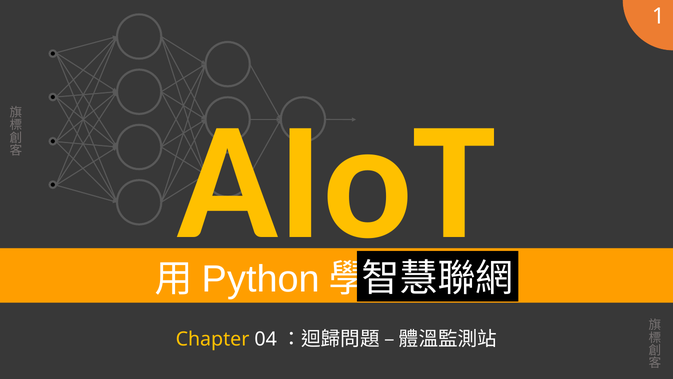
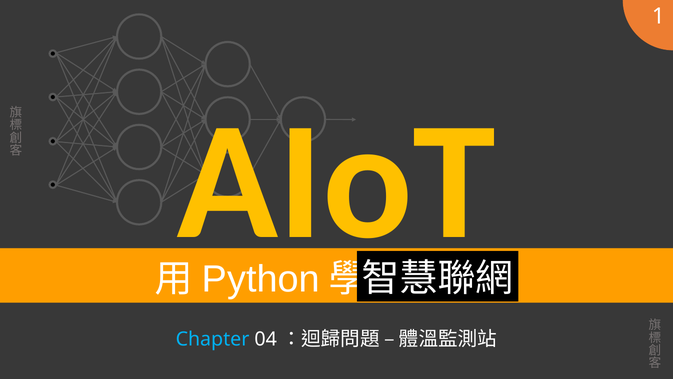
Chapter colour: yellow -> light blue
